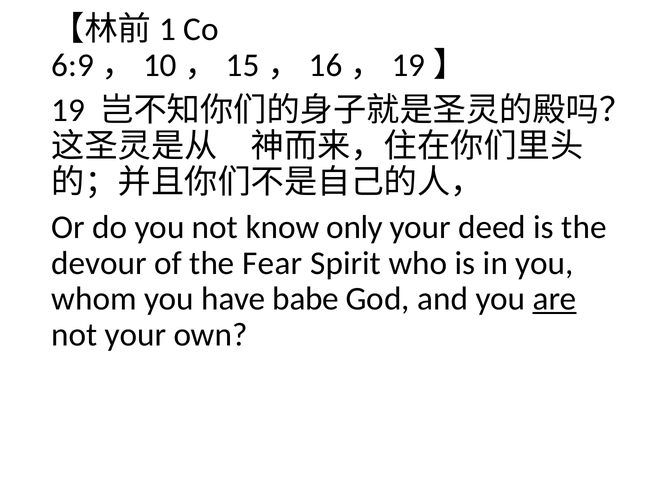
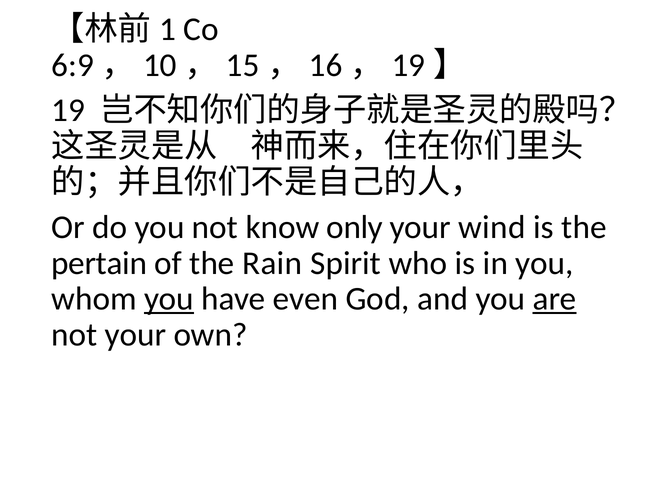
deed: deed -> wind
devour: devour -> pertain
Fear: Fear -> Rain
you at (169, 299) underline: none -> present
babe: babe -> even
